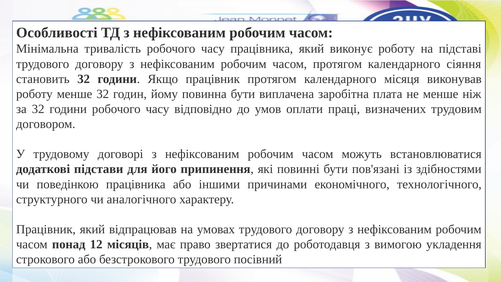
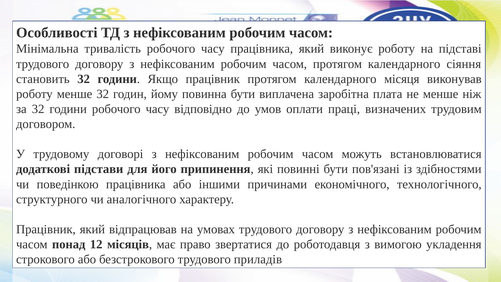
посівний: посівний -> приладів
